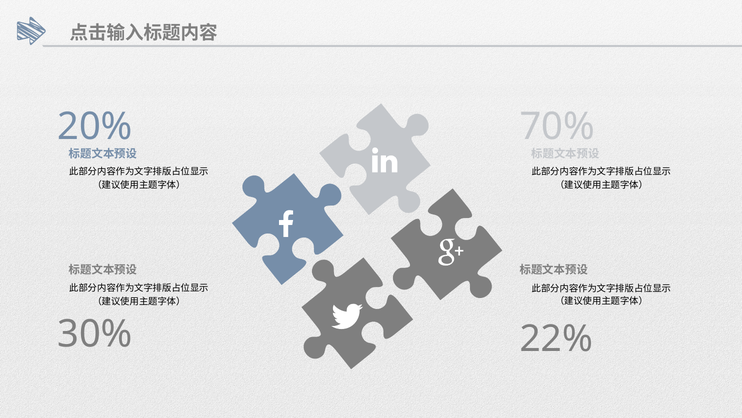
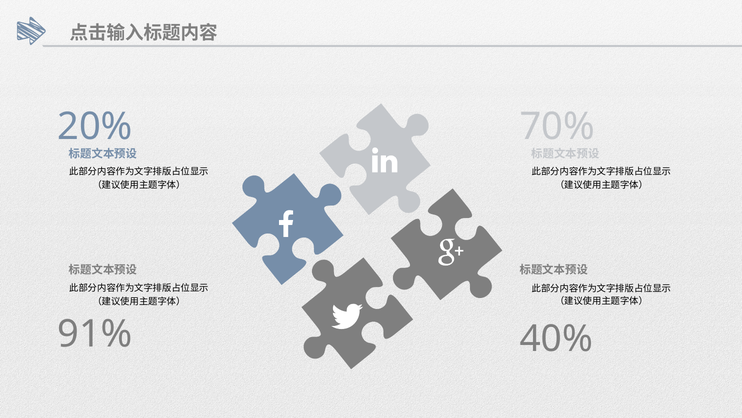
30%: 30% -> 91%
22%: 22% -> 40%
